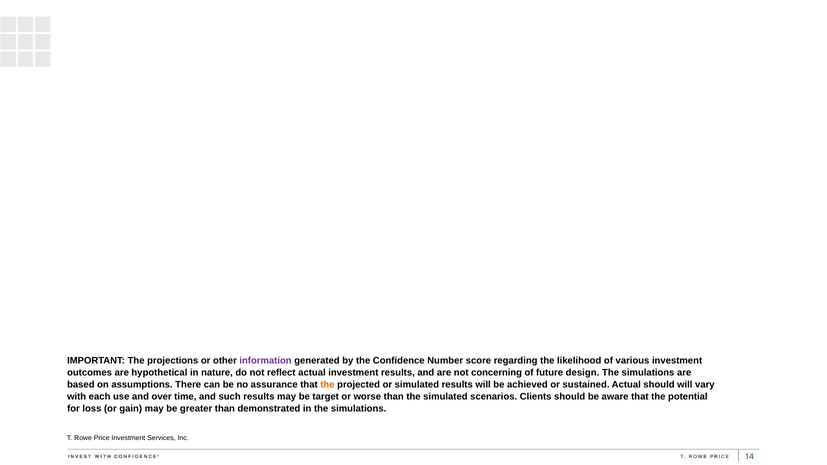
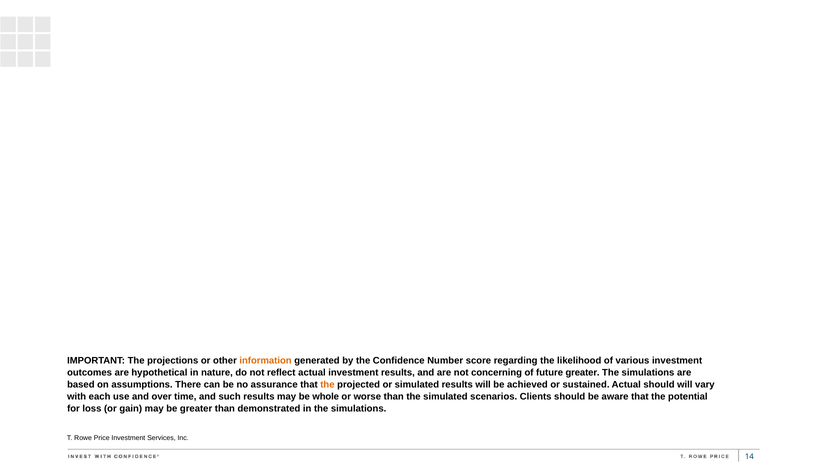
information colour: purple -> orange
future design: design -> greater
target: target -> whole
